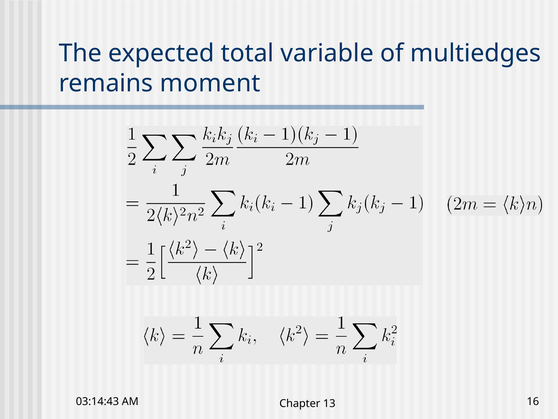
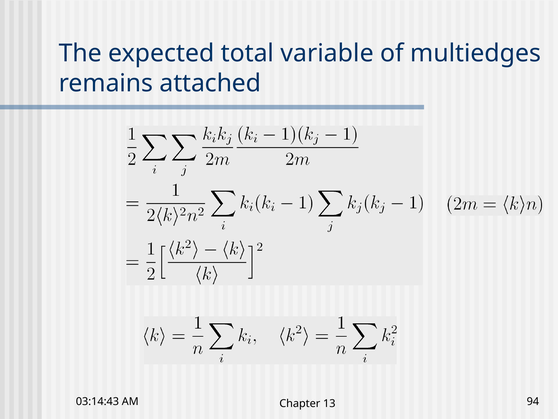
moment: moment -> attached
16: 16 -> 94
